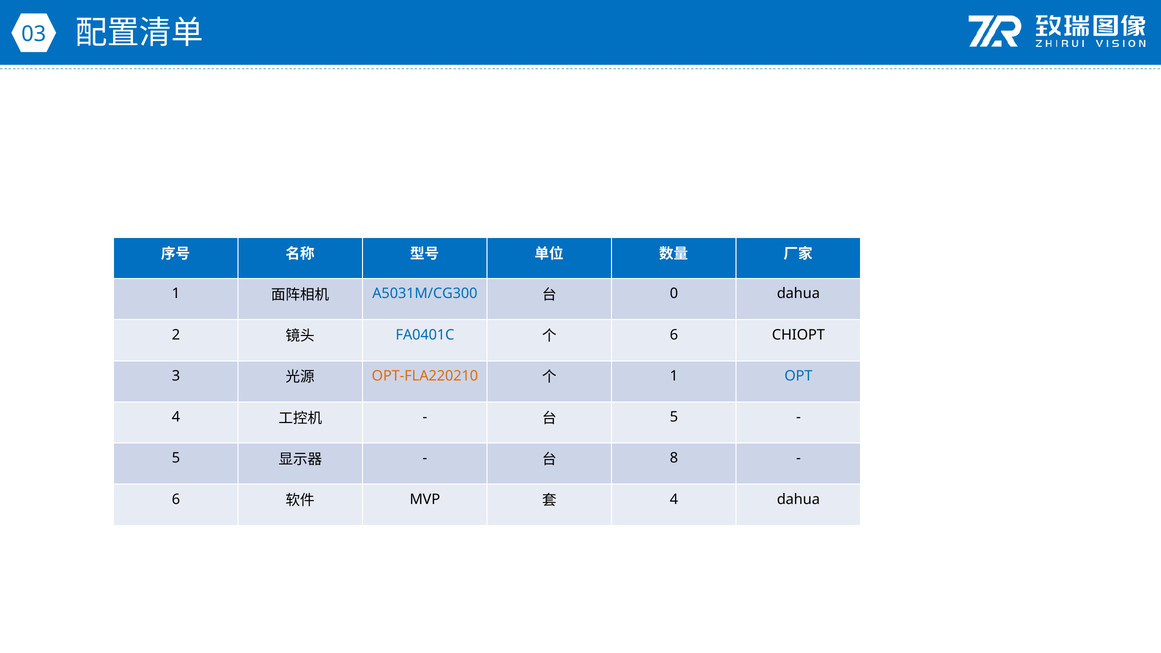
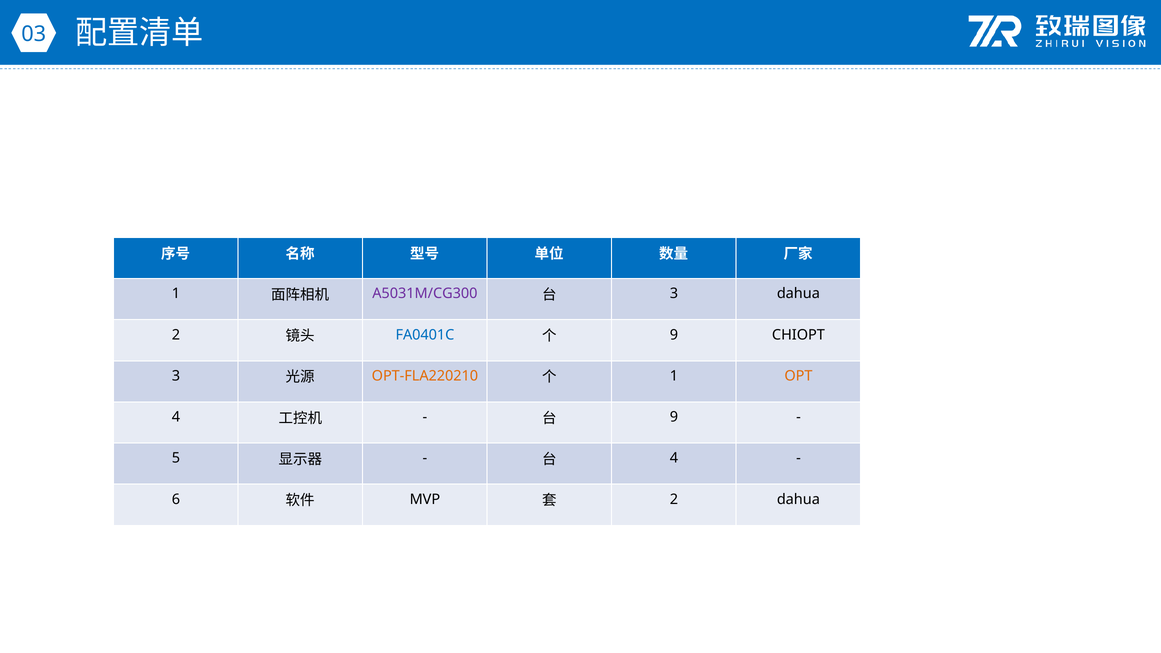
A5031M/CG300 colour: blue -> purple
0 at (674, 294): 0 -> 3
6 at (674, 335): 6 -> 9
OPT colour: blue -> orange
5 at (674, 417): 5 -> 9
8 at (674, 458): 8 -> 4
4 at (674, 499): 4 -> 2
